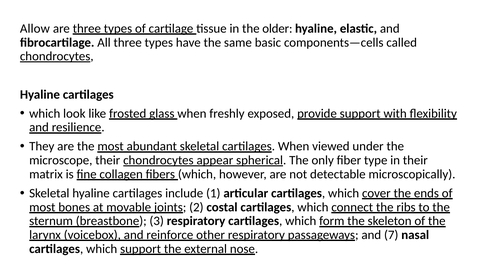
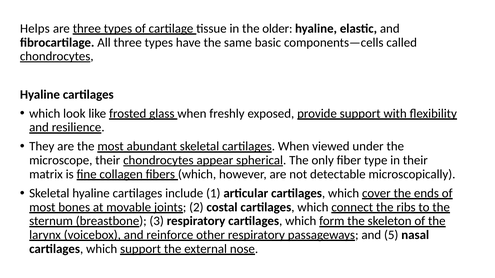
Allow: Allow -> Helps
7: 7 -> 5
